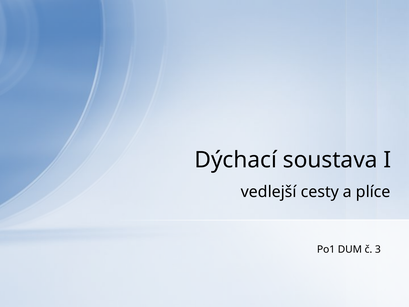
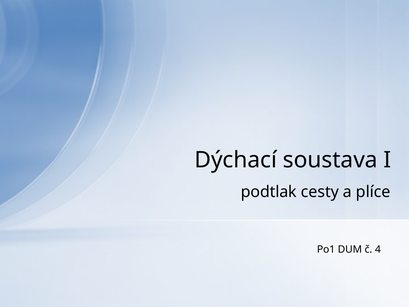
vedlejší: vedlejší -> podtlak
3: 3 -> 4
